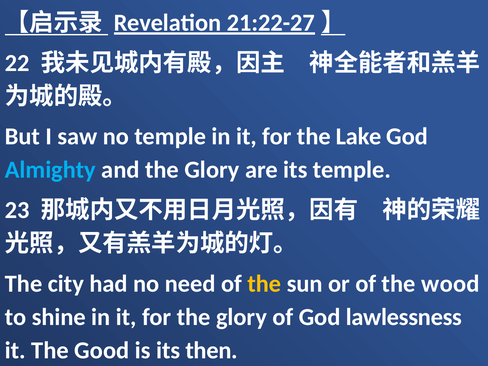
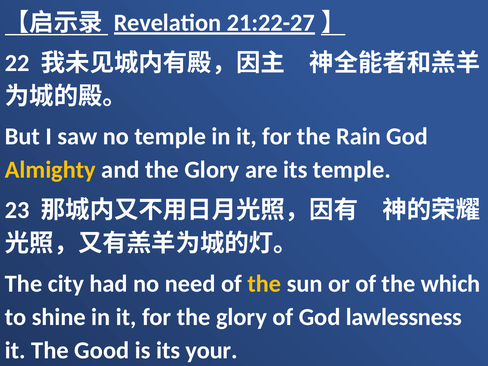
Lake: Lake -> Rain
Almighty colour: light blue -> yellow
wood: wood -> which
then: then -> your
